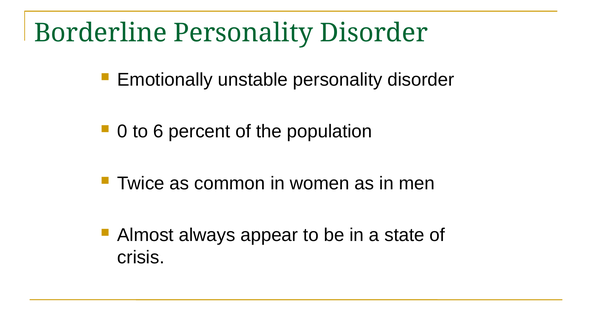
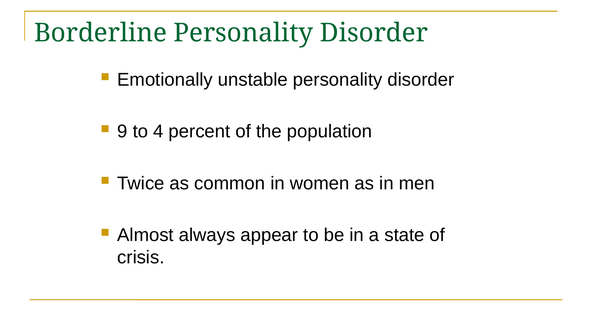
0: 0 -> 9
6: 6 -> 4
